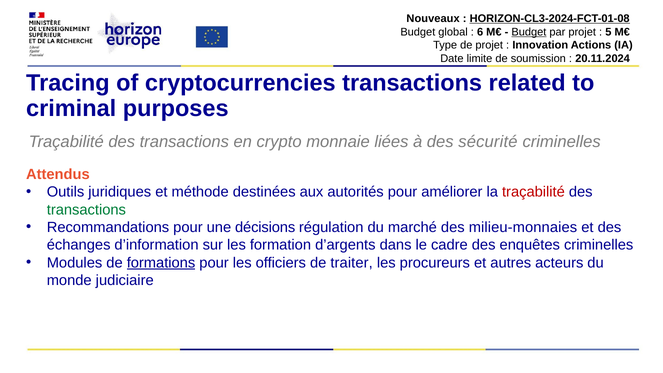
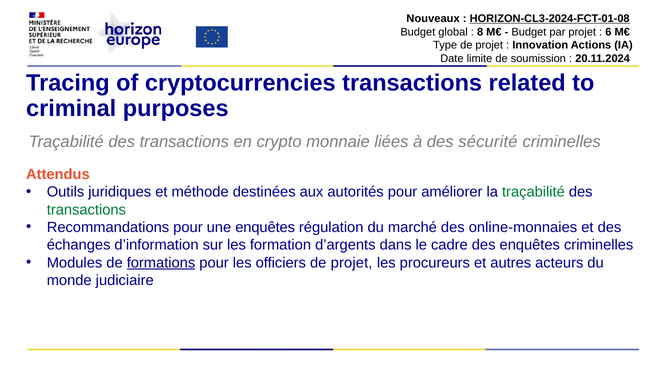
6: 6 -> 8
Budget at (529, 32) underline: present -> none
5: 5 -> 6
traçabilité at (533, 192) colour: red -> green
une décisions: décisions -> enquêtes
milieu-monnaies: milieu-monnaies -> online-monnaies
officiers de traiter: traiter -> projet
